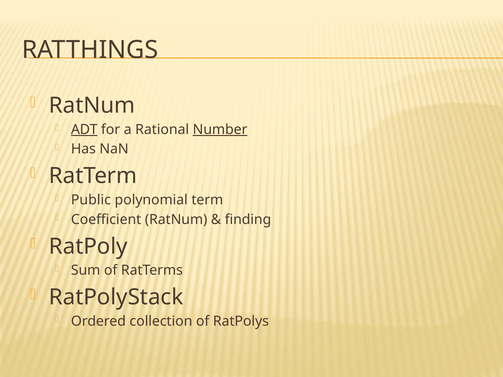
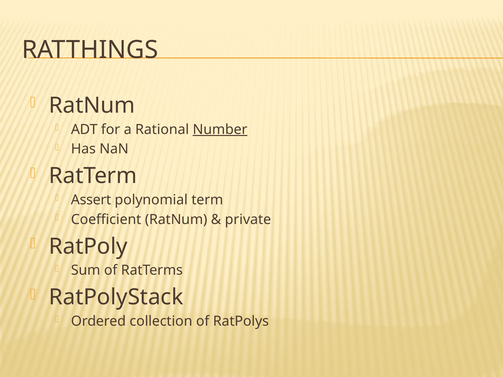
ADT underline: present -> none
Public: Public -> Assert
finding: finding -> private
